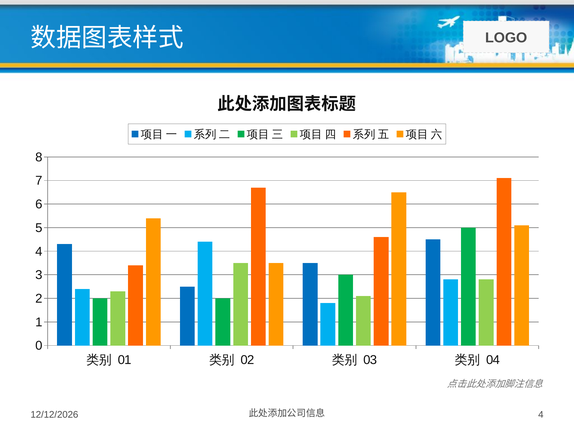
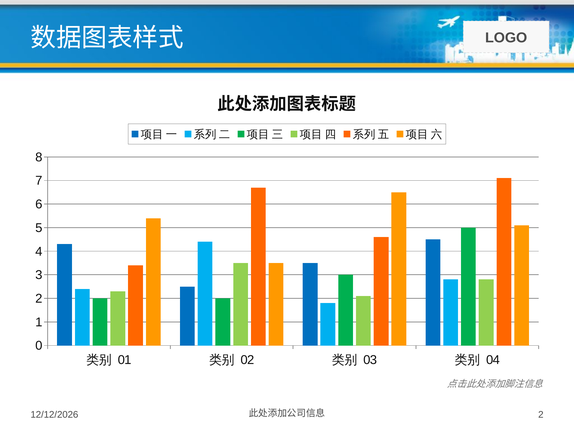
4 at (541, 414): 4 -> 2
